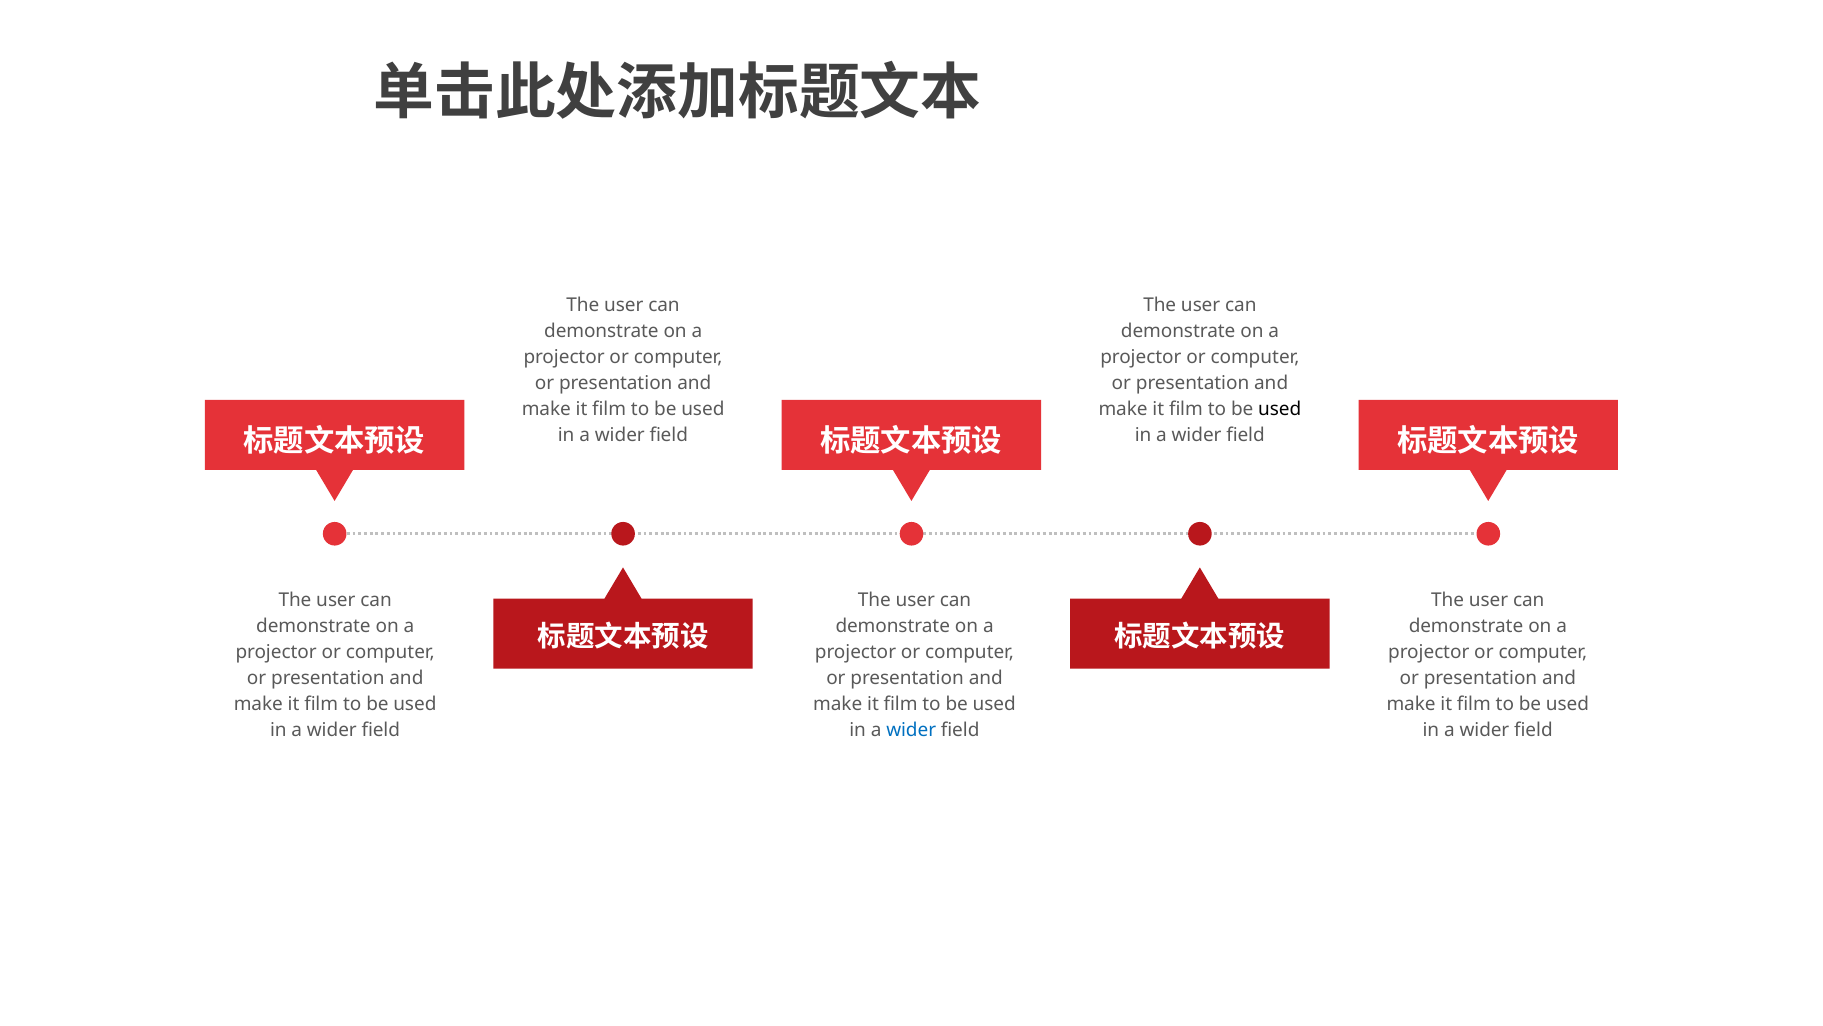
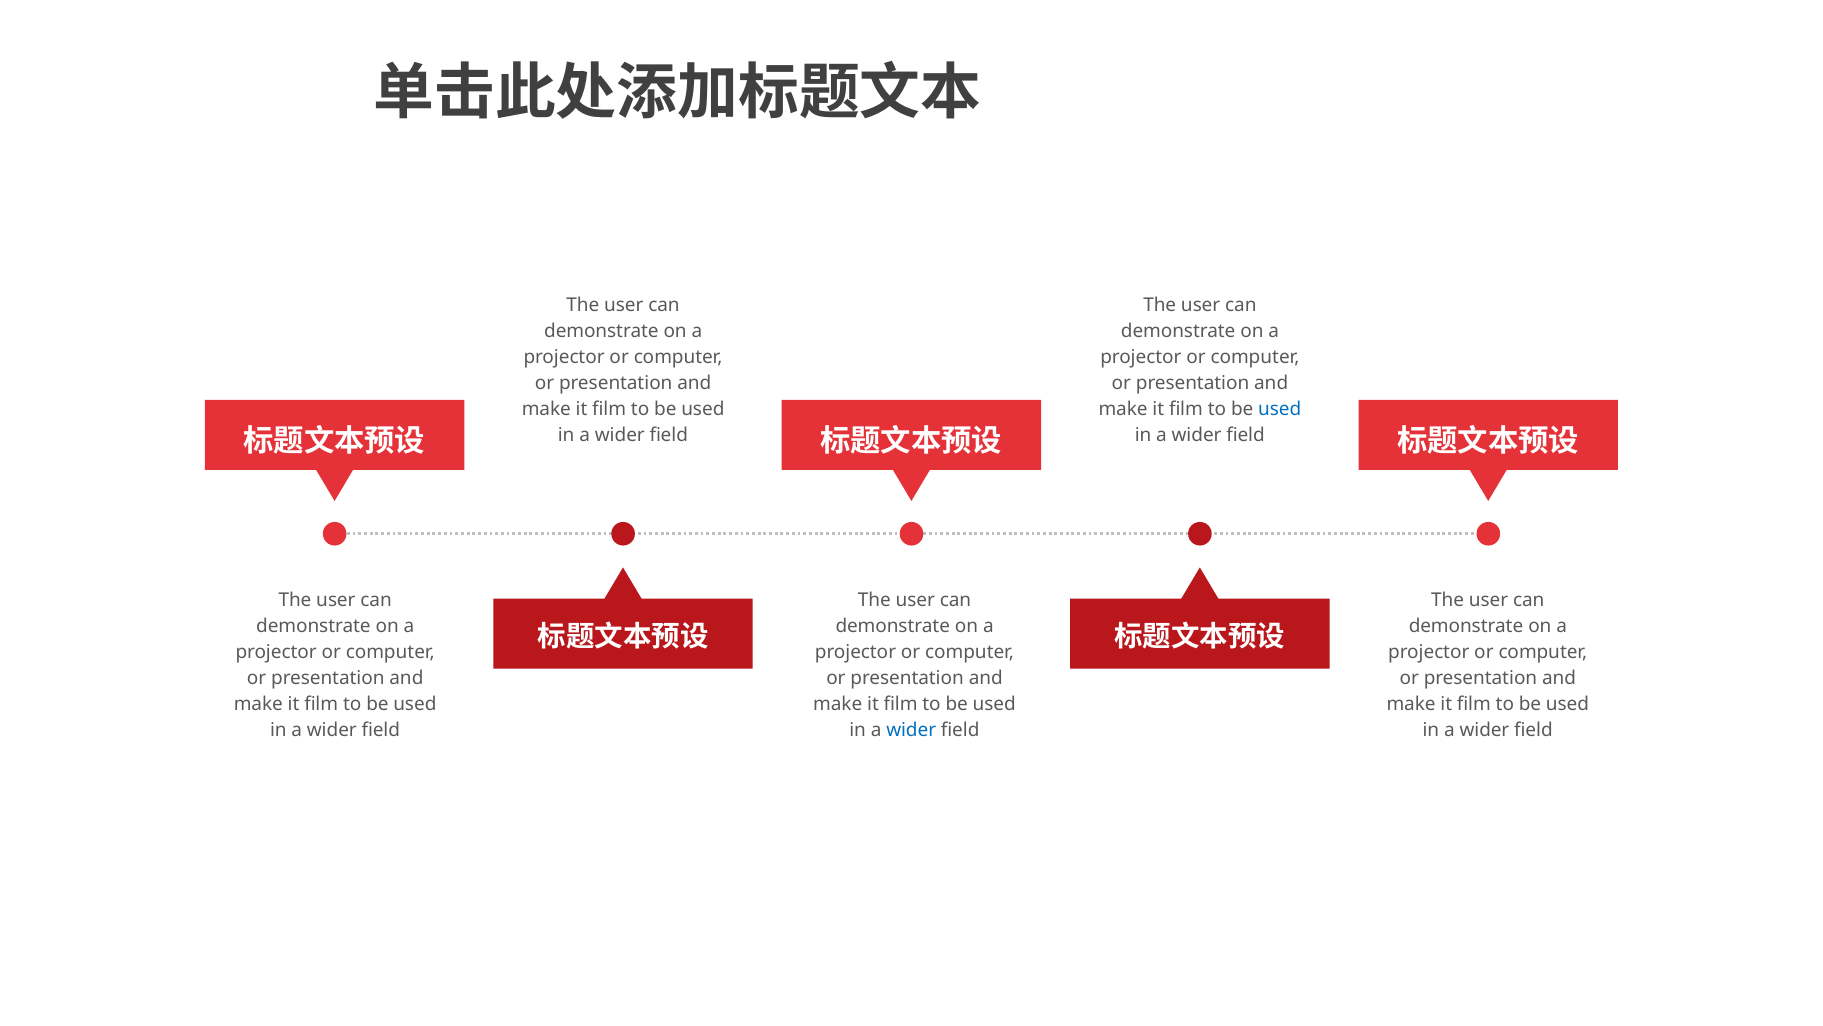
used at (1280, 409) colour: black -> blue
